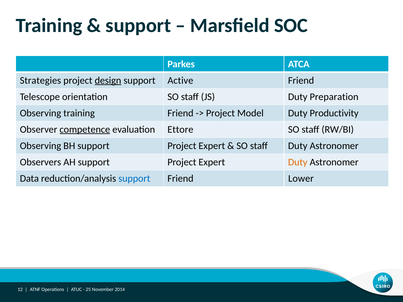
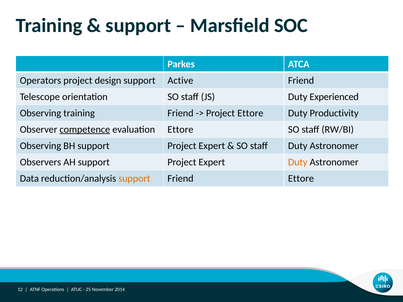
Strategies: Strategies -> Operators
design underline: present -> none
Preparation: Preparation -> Experienced
Project Model: Model -> Ettore
support at (134, 179) colour: blue -> orange
Friend Lower: Lower -> Ettore
